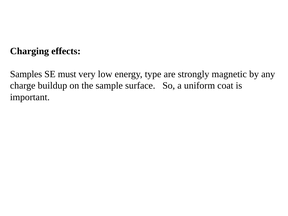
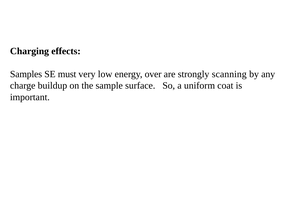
type: type -> over
magnetic: magnetic -> scanning
